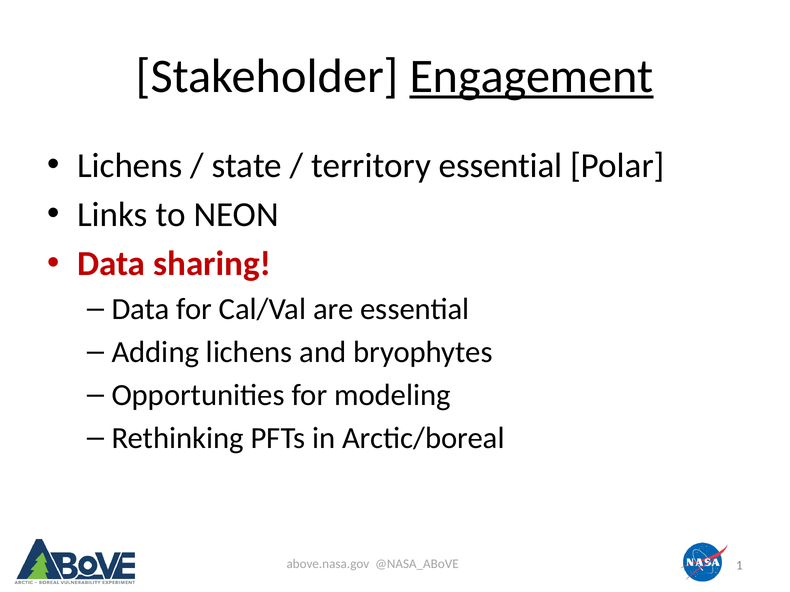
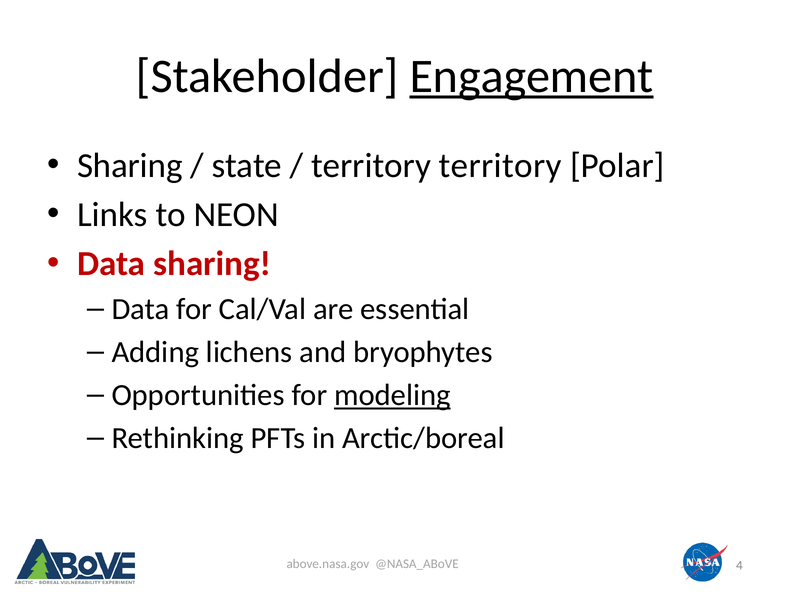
Lichens at (130, 166): Lichens -> Sharing
territory essential: essential -> territory
modeling underline: none -> present
1: 1 -> 4
